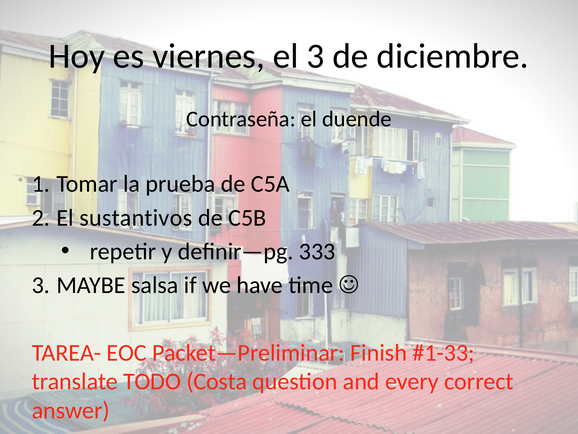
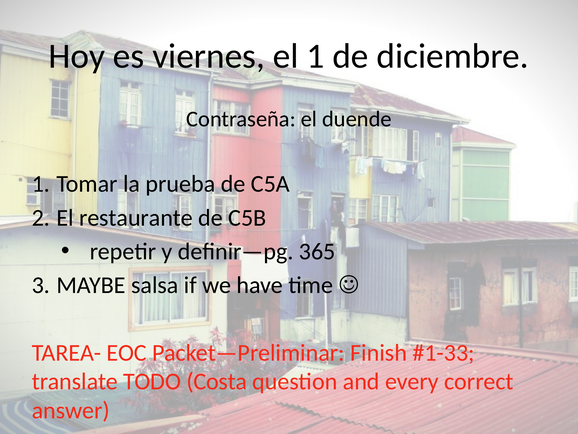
el 3: 3 -> 1
sustantivos: sustantivos -> restaurante
333: 333 -> 365
